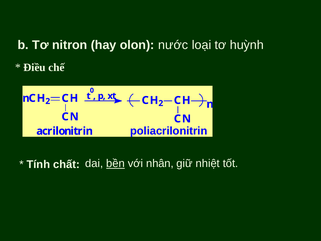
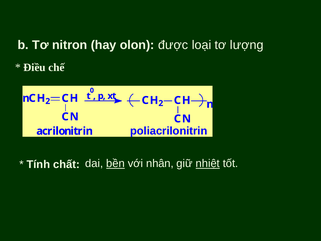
nước: nước -> được
huỳnh: huỳnh -> lượng
nhiệt underline: none -> present
